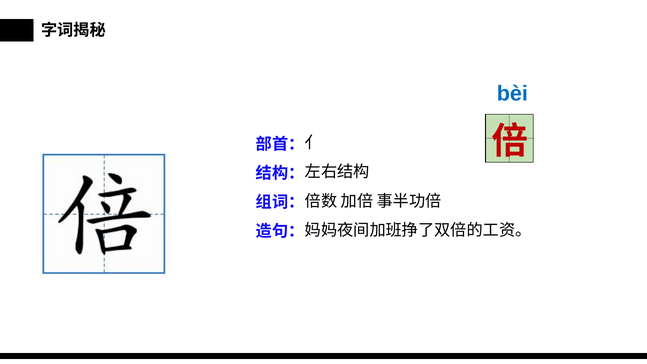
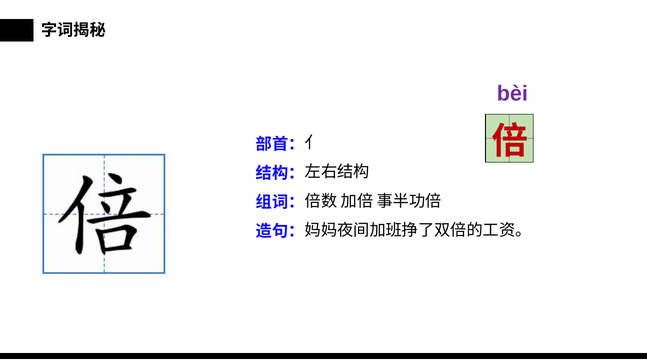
bèi colour: blue -> purple
